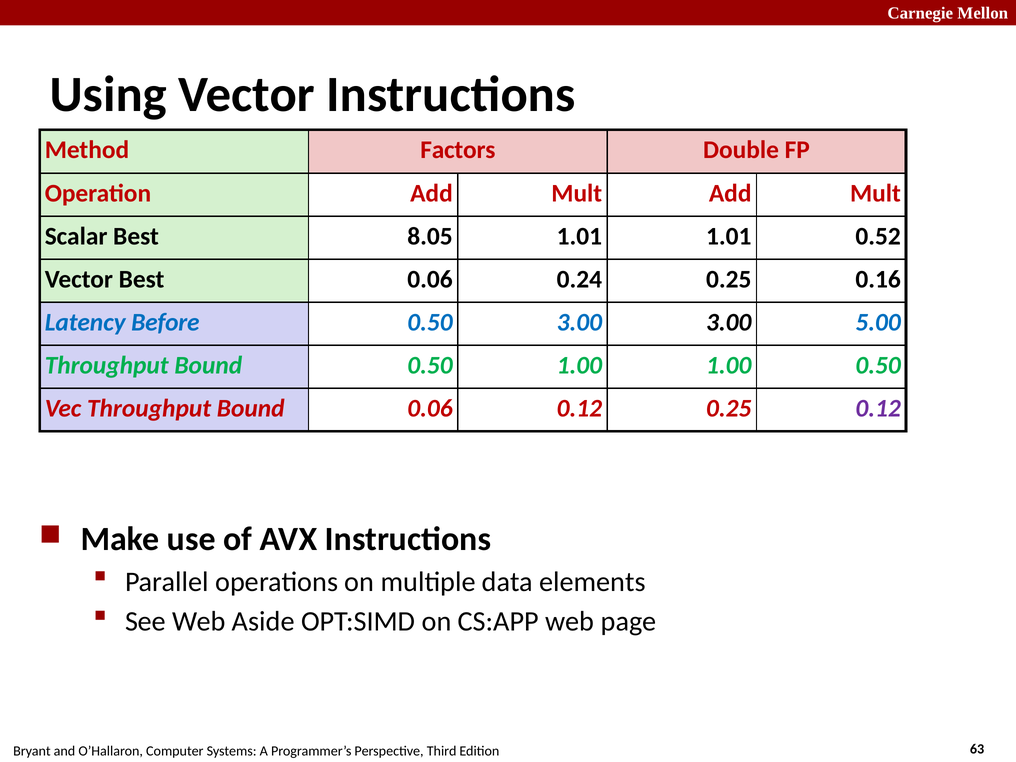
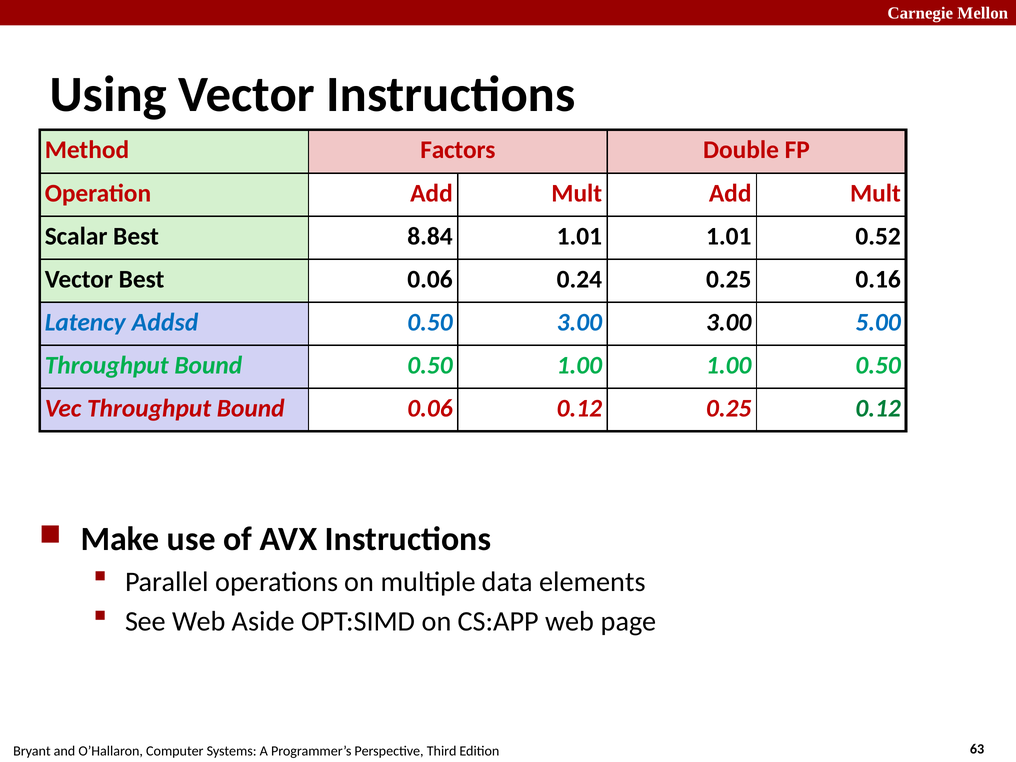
8.05: 8.05 -> 8.84
Before: Before -> Addsd
0.12 at (878, 408) colour: purple -> green
